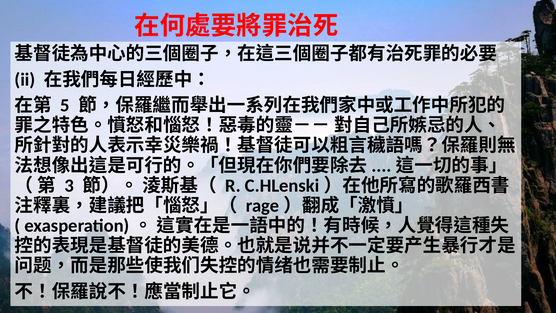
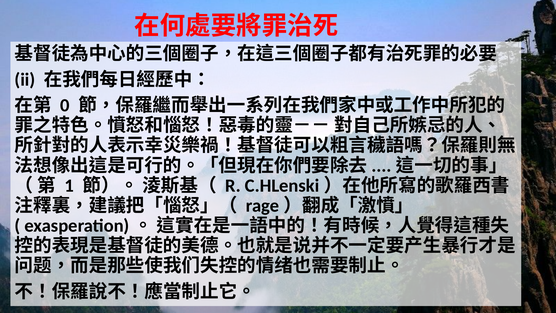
5: 5 -> 0
3: 3 -> 1
